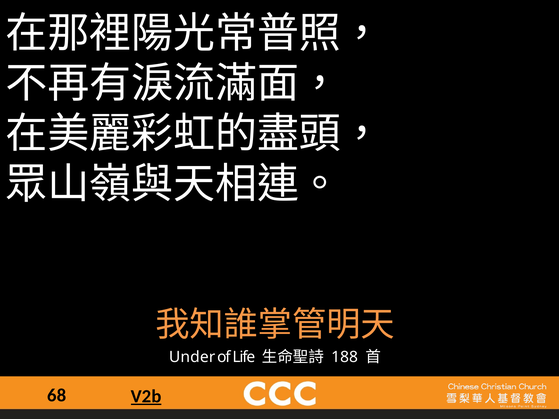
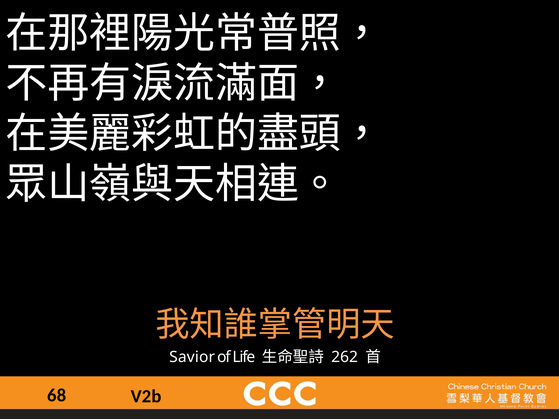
Under: Under -> Savior
188: 188 -> 262
V2b underline: present -> none
